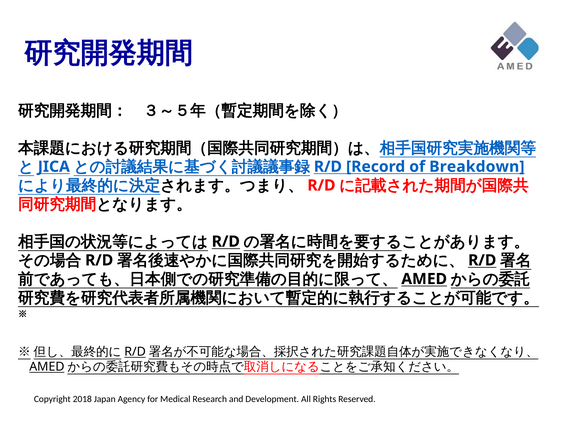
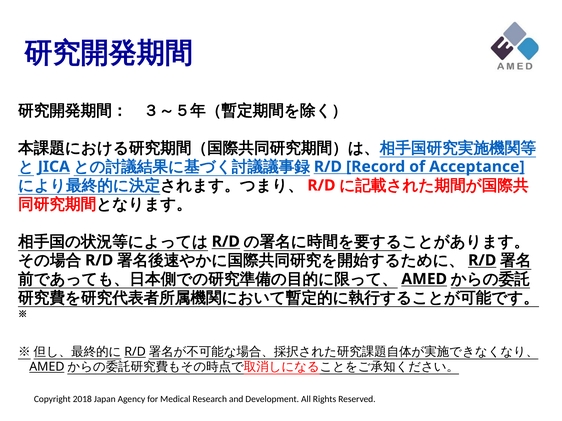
Breakdown: Breakdown -> Acceptance
